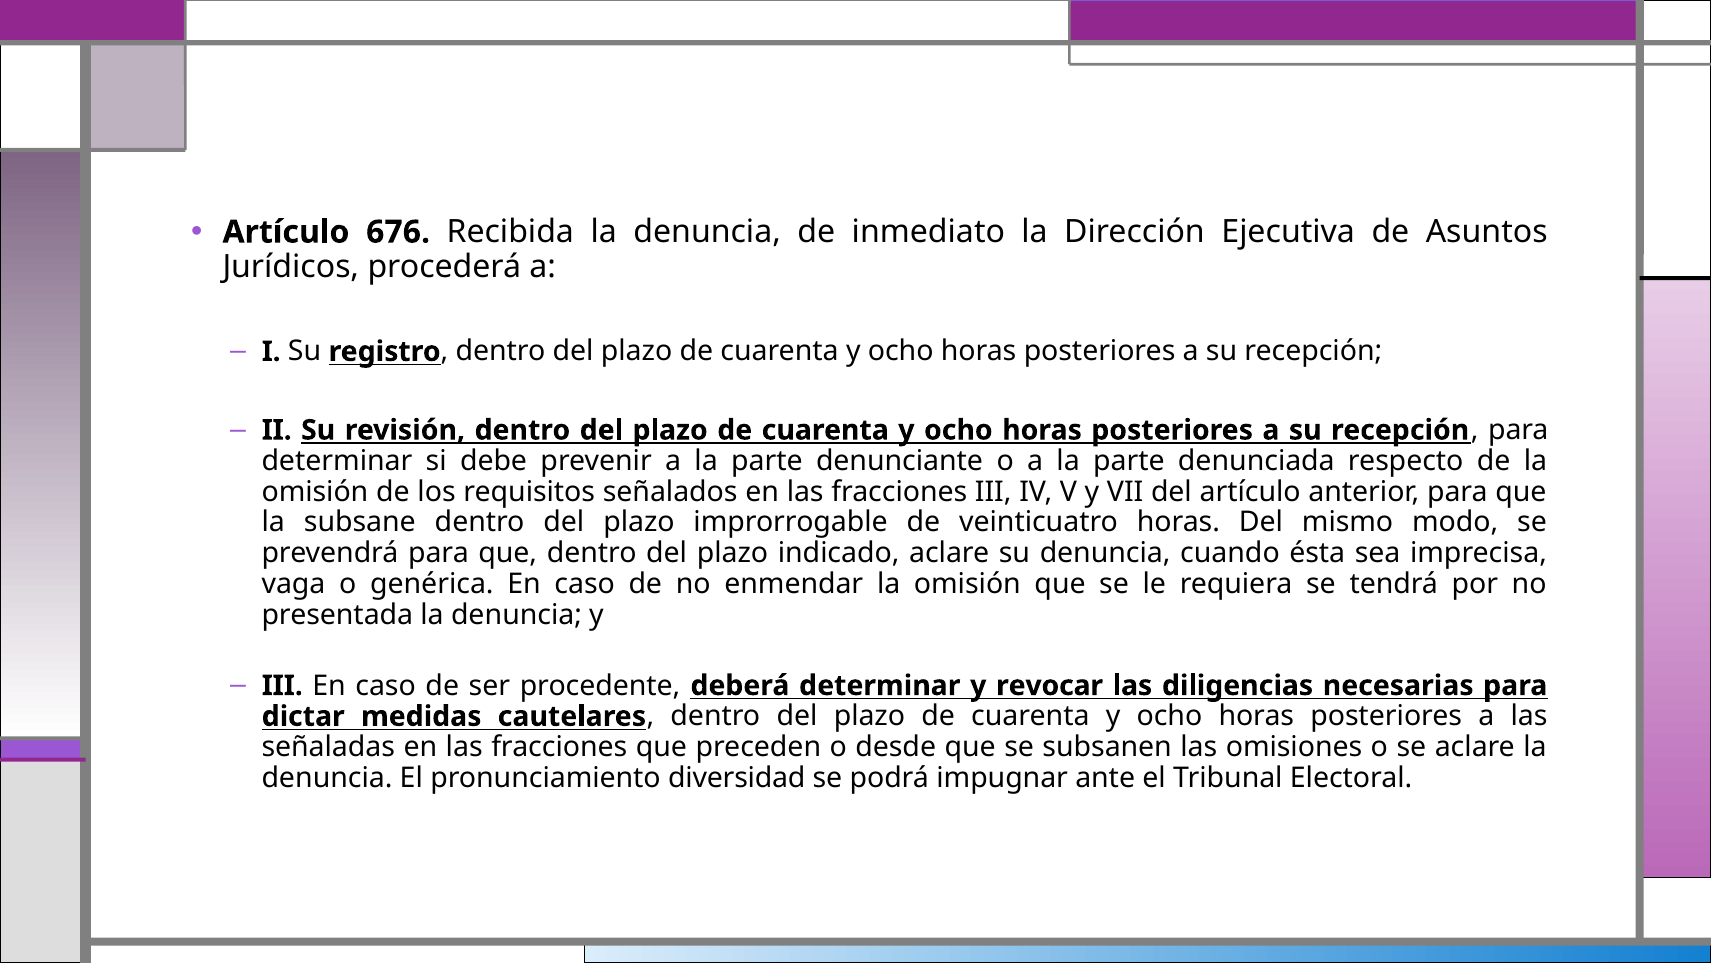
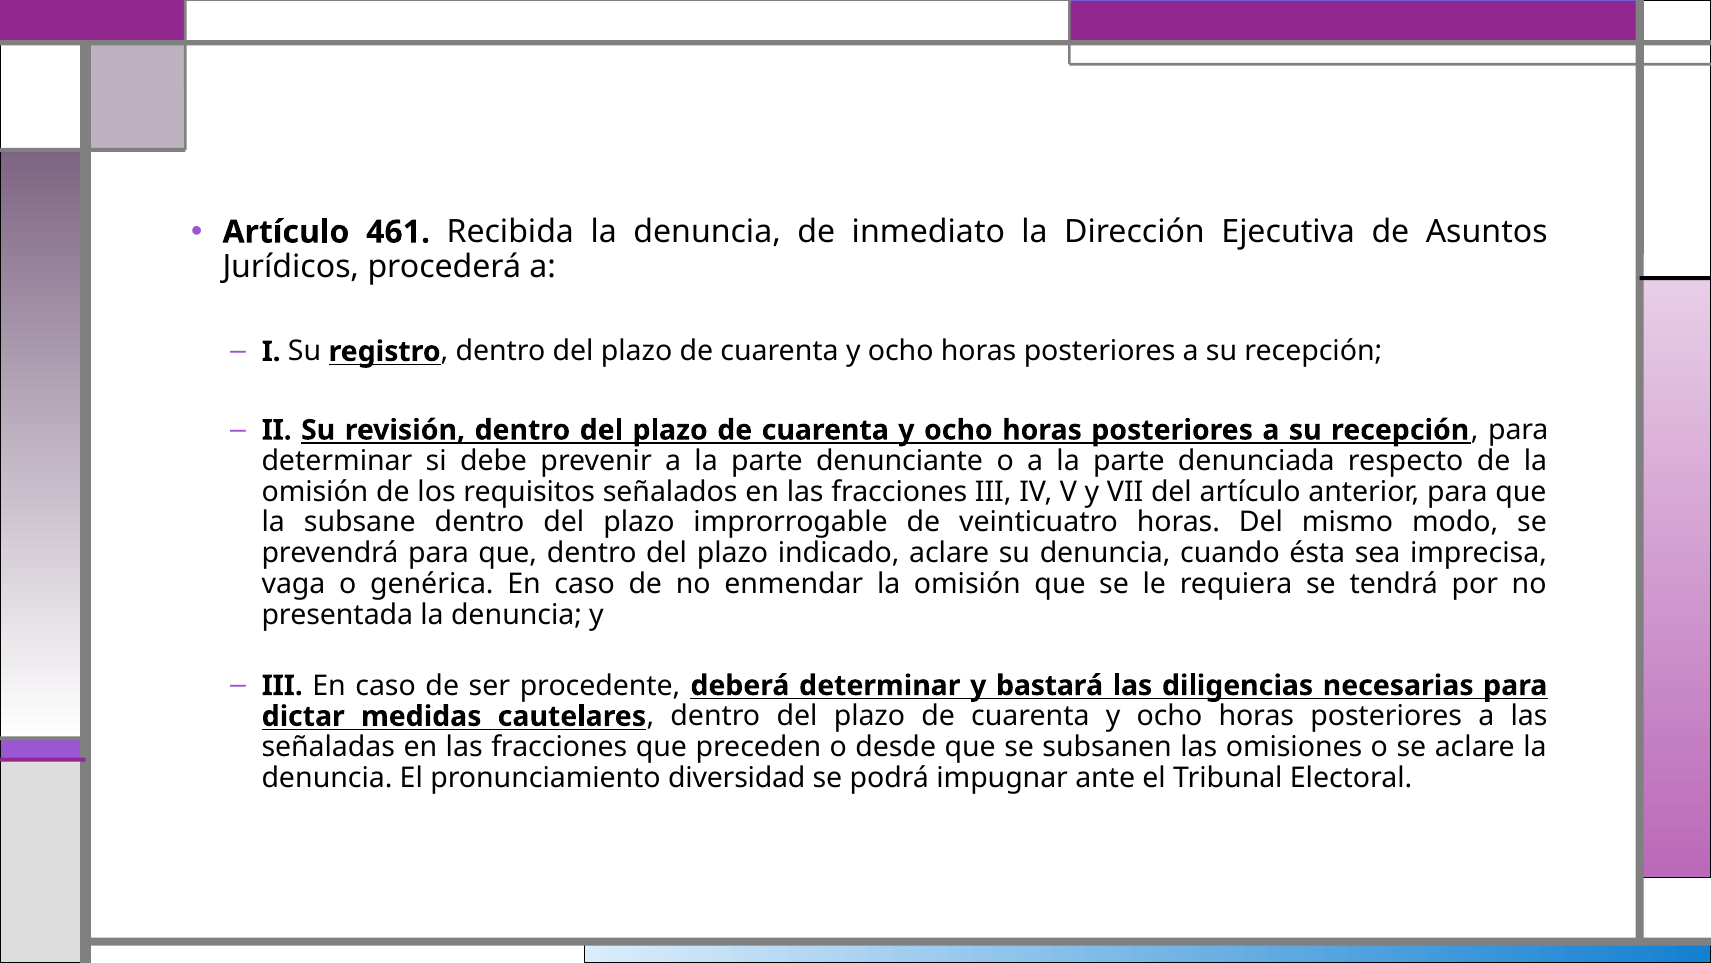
676: 676 -> 461
revocar: revocar -> bastará
